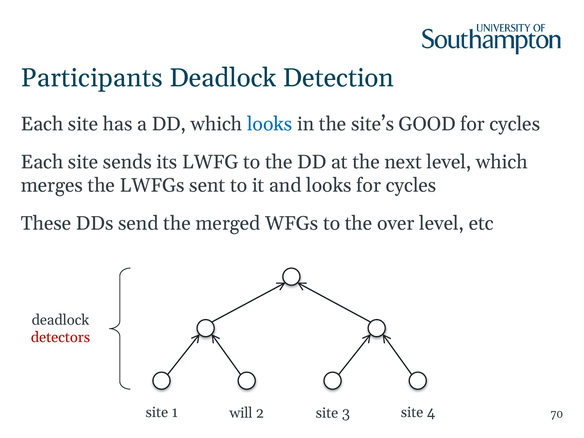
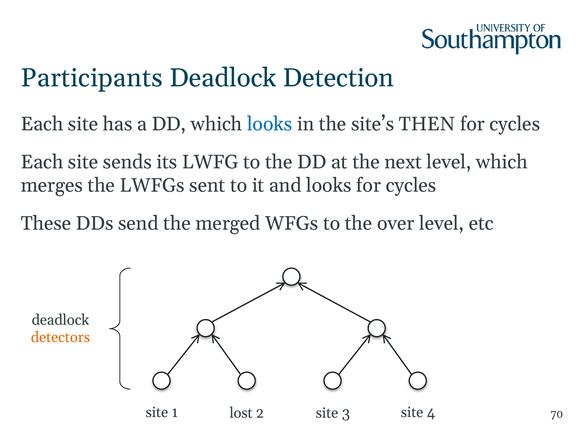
GOOD: GOOD -> THEN
detectors colour: red -> orange
will: will -> lost
